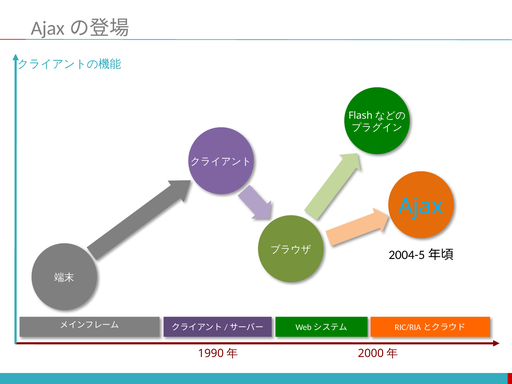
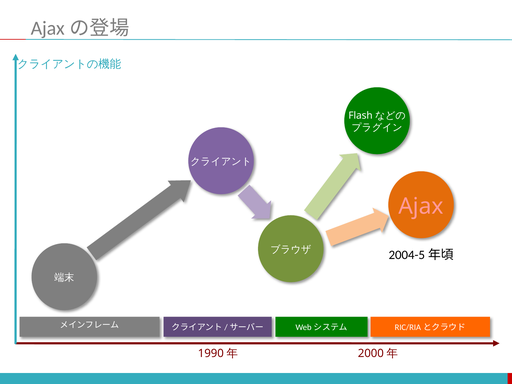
Ajax colour: light blue -> pink
